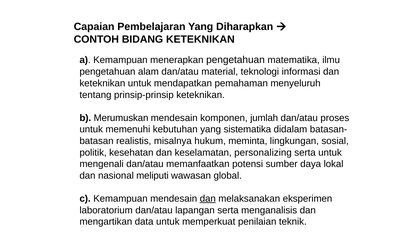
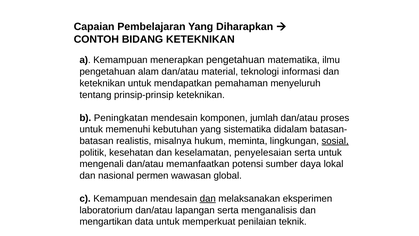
Merumuskan: Merumuskan -> Peningkatan
sosial underline: none -> present
personalizing: personalizing -> penyelesaian
meliputi: meliputi -> permen
